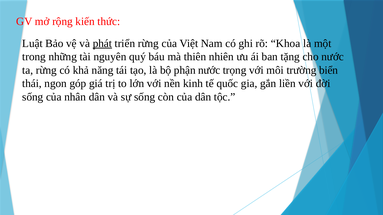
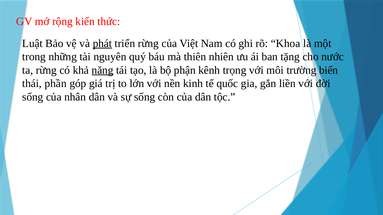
năng underline: none -> present
phận nước: nước -> kênh
ngon: ngon -> phần
